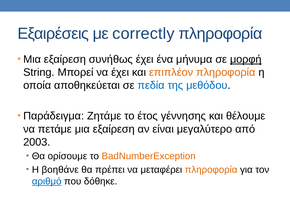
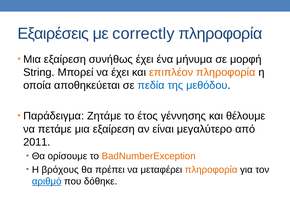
μορφή underline: present -> none
2003: 2003 -> 2011
βοηθάνε: βοηθάνε -> βρόχους
